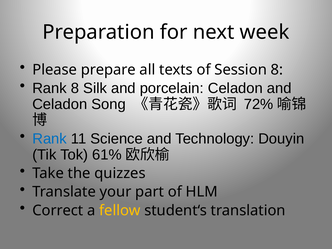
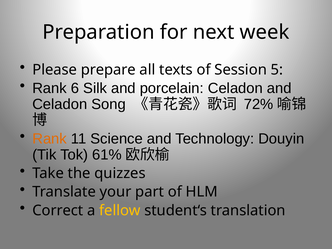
Session 8: 8 -> 5
Rank 8: 8 -> 6
Rank at (50, 139) colour: blue -> orange
